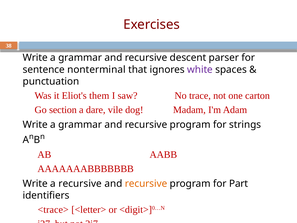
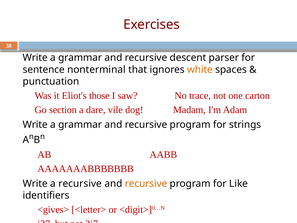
white colour: purple -> orange
them: them -> those
Part: Part -> Like
<trace>: <trace> -> <gives>
